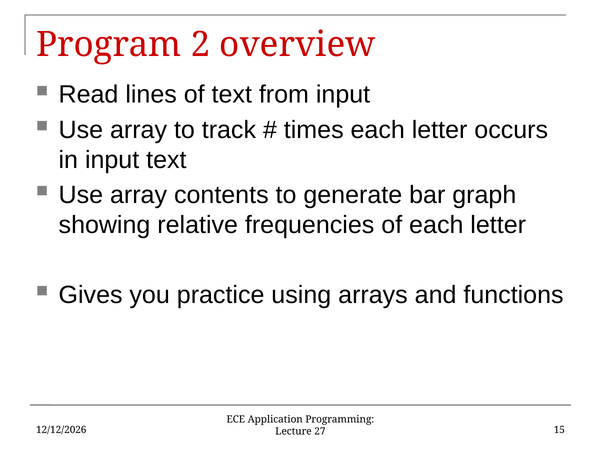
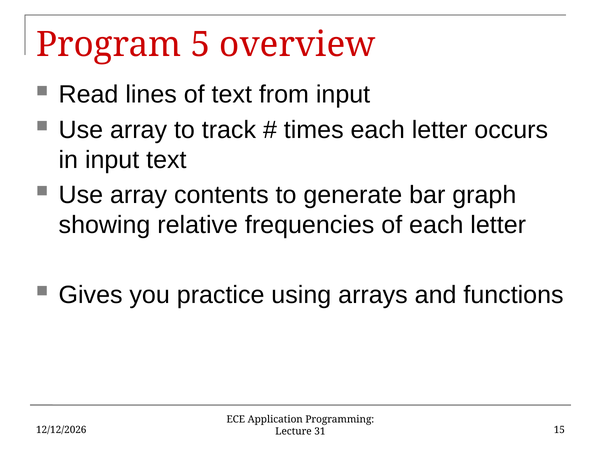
2: 2 -> 5
27: 27 -> 31
